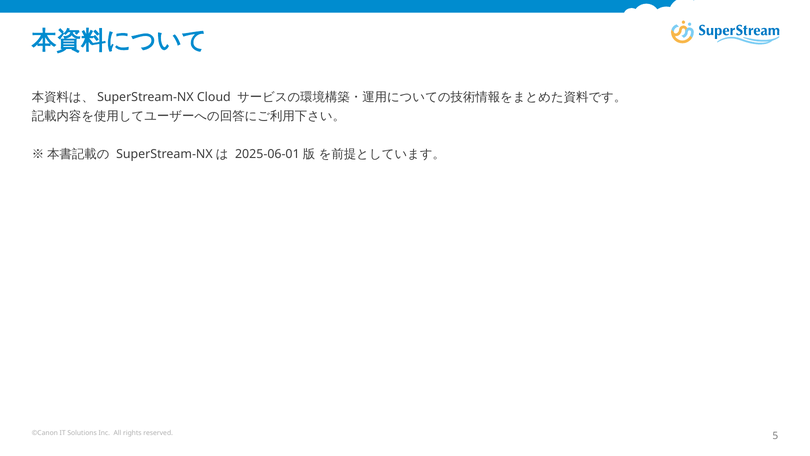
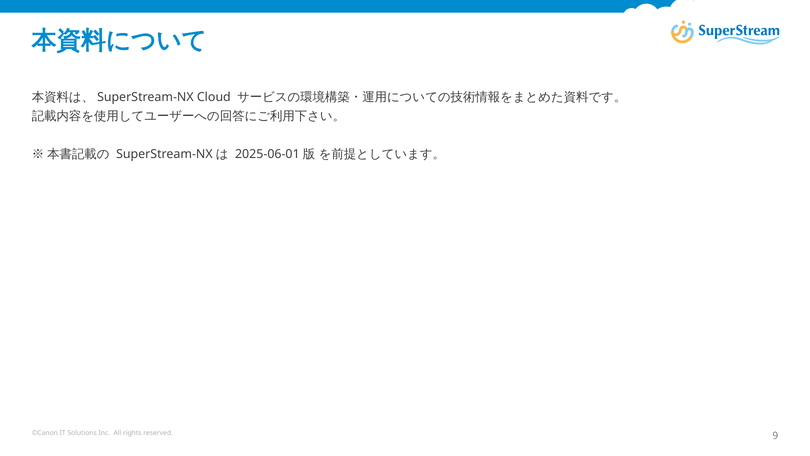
5: 5 -> 9
